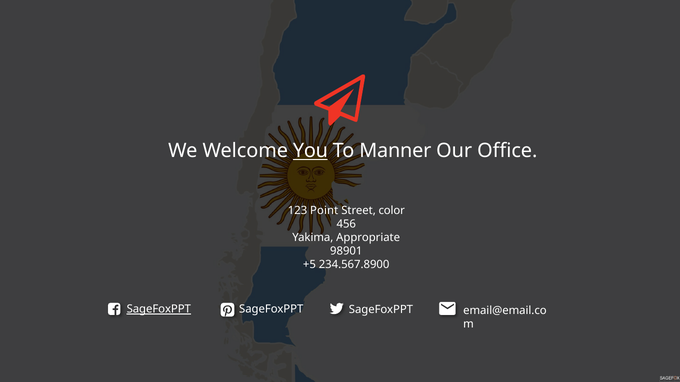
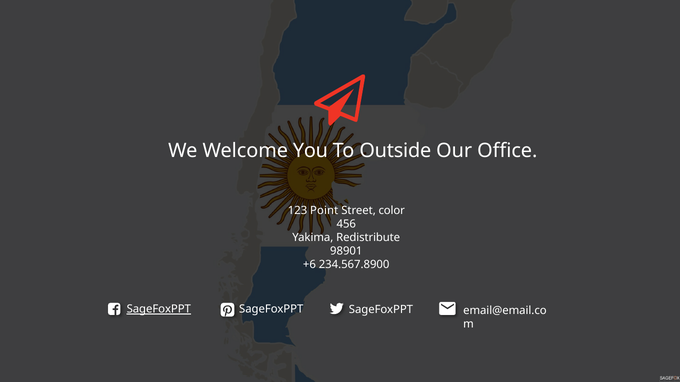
You underline: present -> none
Manner: Manner -> Outside
Appropriate: Appropriate -> Redistribute
+5: +5 -> +6
